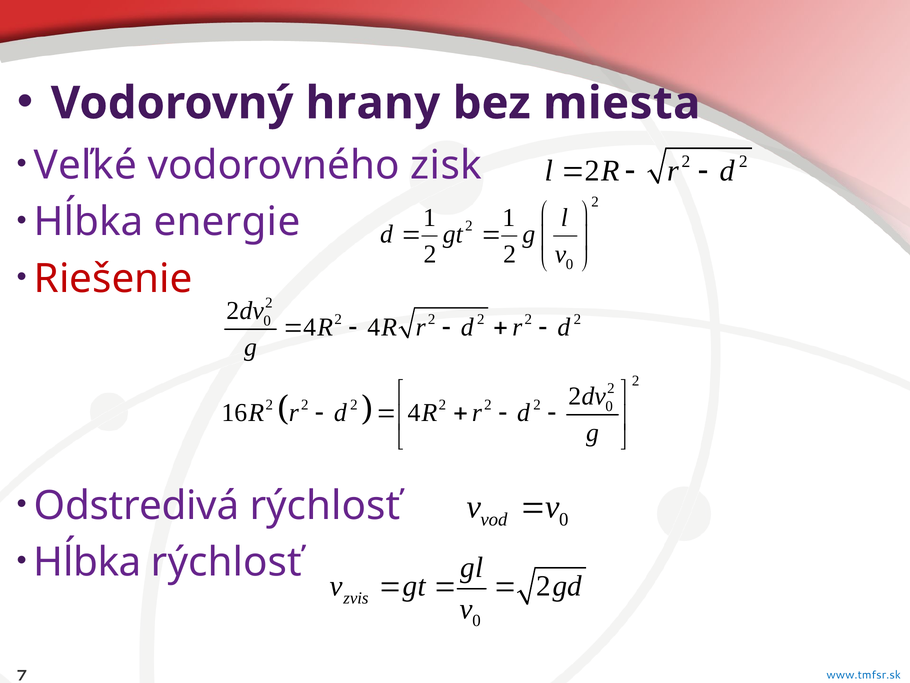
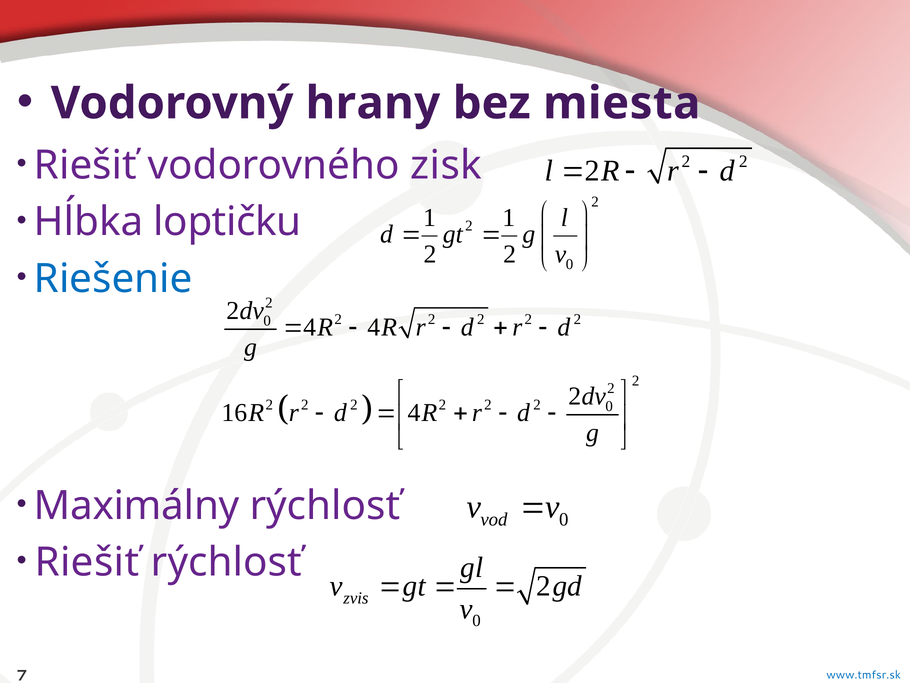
Veľké at (85, 165): Veľké -> Riešiť
energie: energie -> loptičku
Riešenie colour: red -> blue
Odstredivá: Odstredivá -> Maximálny
Hĺbka at (87, 562): Hĺbka -> Riešiť
